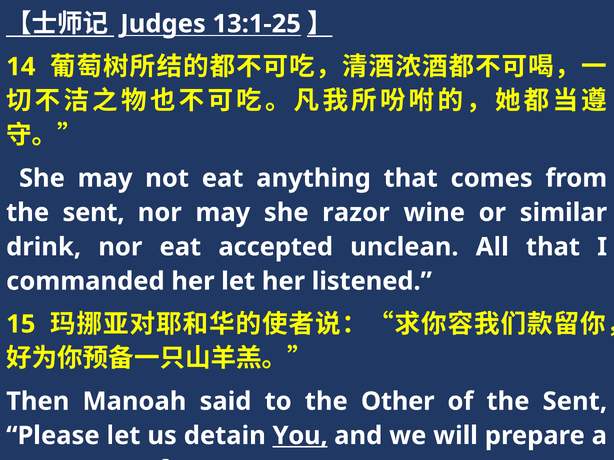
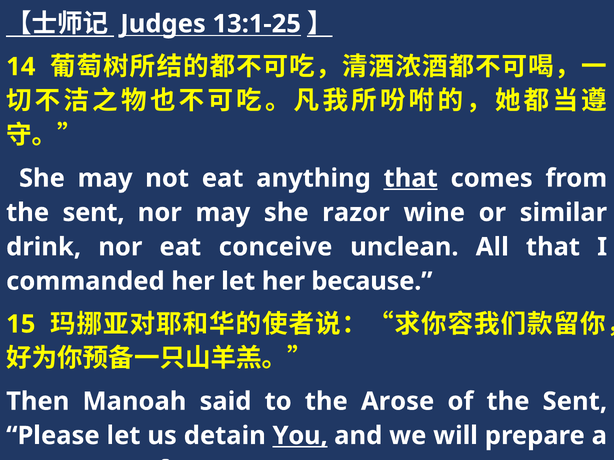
that at (411, 178) underline: none -> present
accepted: accepted -> conceive
listened: listened -> because
Other: Other -> Arose
